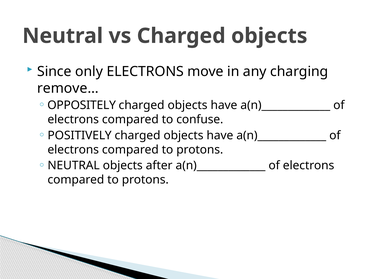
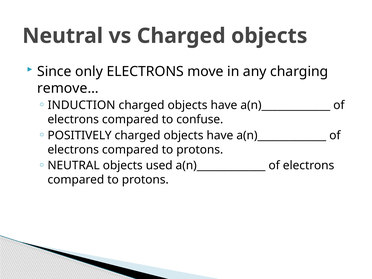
OPPOSITELY: OPPOSITELY -> INDUCTION
after: after -> used
